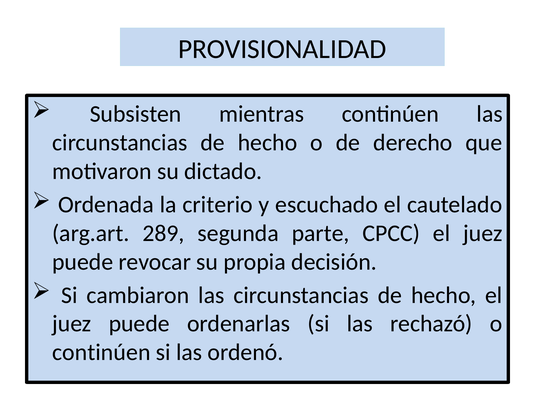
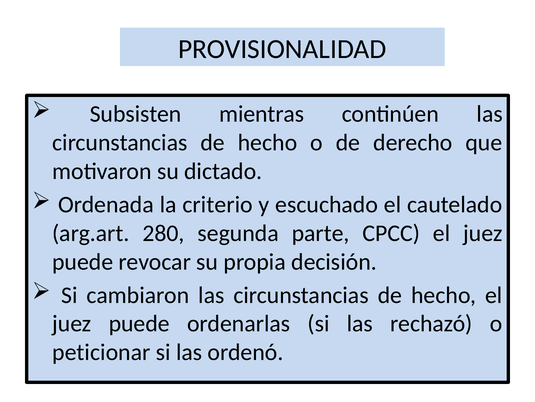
289: 289 -> 280
continúen at (101, 352): continúen -> peticionar
